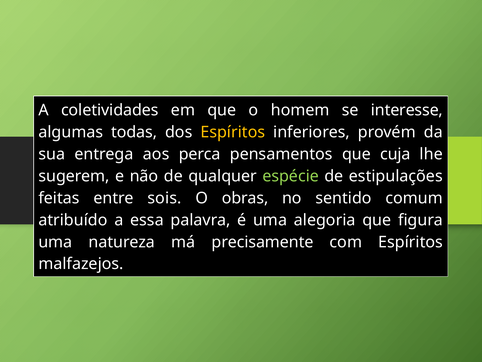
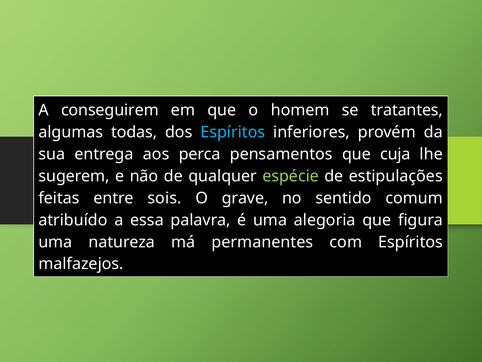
coletividades: coletividades -> conseguirem
interesse: interesse -> tratantes
Espíritos at (233, 132) colour: yellow -> light blue
obras: obras -> grave
precisamente: precisamente -> permanentes
